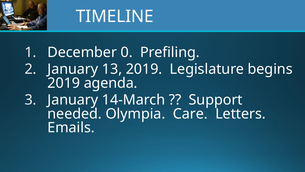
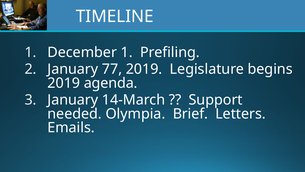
December 0: 0 -> 1
13: 13 -> 77
Care: Care -> Brief
